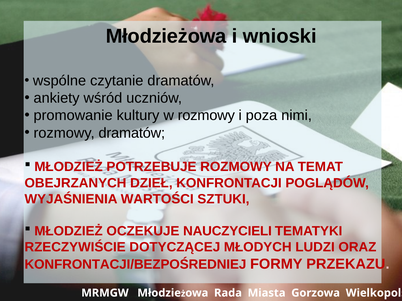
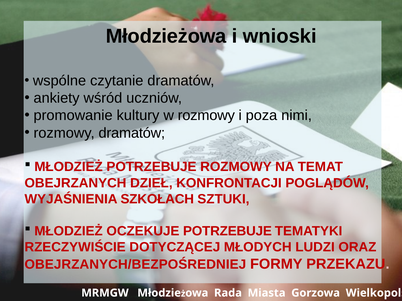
WARTOŚCI: WARTOŚCI -> SZKOŁACH
OCZEKUJE NAUCZYCIELI: NAUCZYCIELI -> POTRZEBUJE
KONFRONTACJI/BEZPOŚREDNIEJ: KONFRONTACJI/BEZPOŚREDNIEJ -> OBEJRZANYCH/BEZPOŚREDNIEJ
